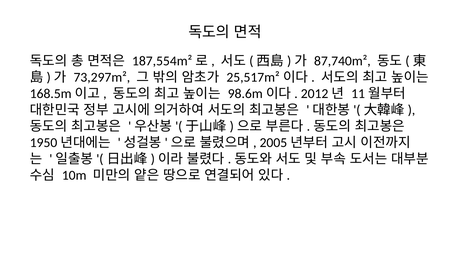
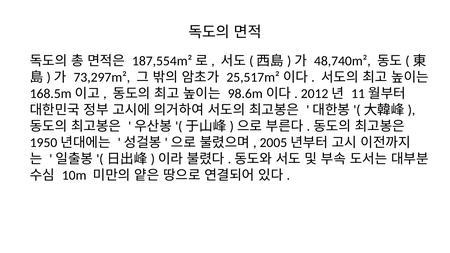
87,740m²: 87,740m² -> 48,740m²
